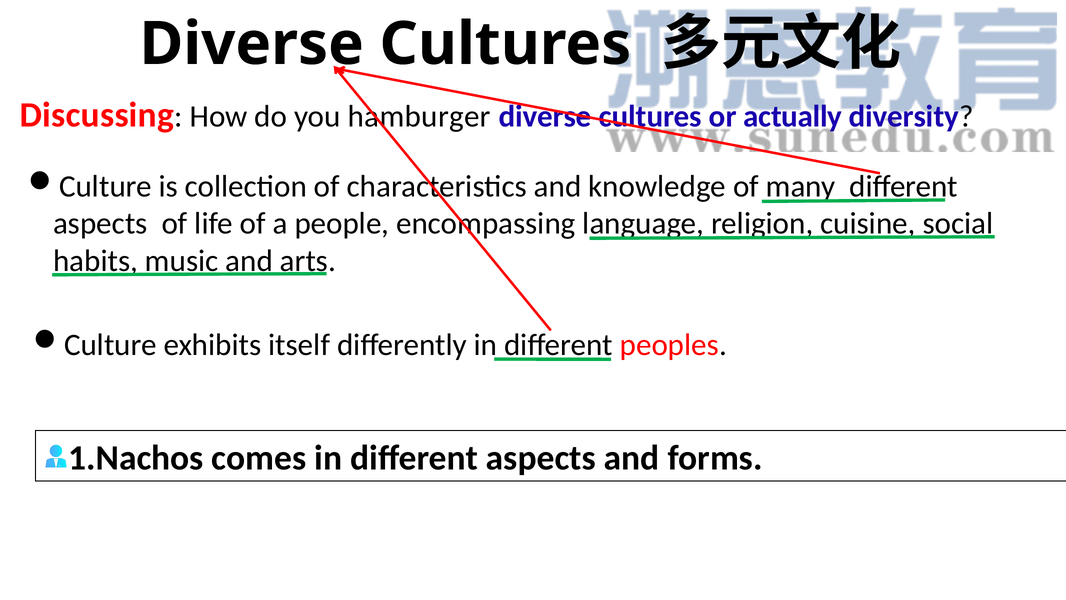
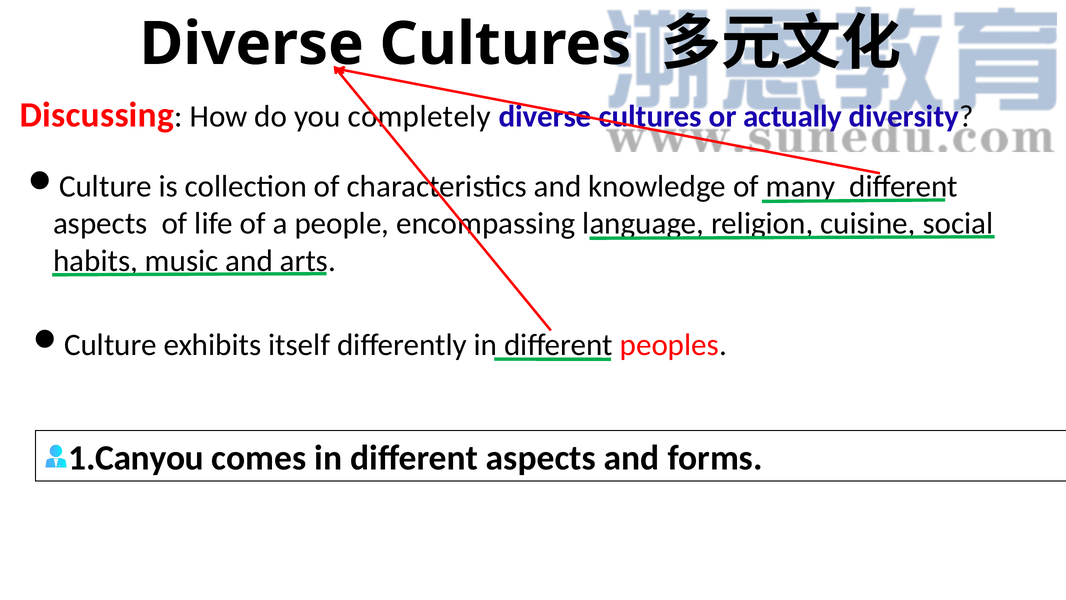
hamburger: hamburger -> completely
1.Nachos: 1.Nachos -> 1.Canyou
